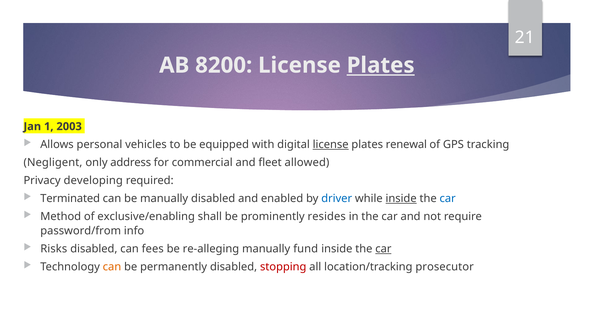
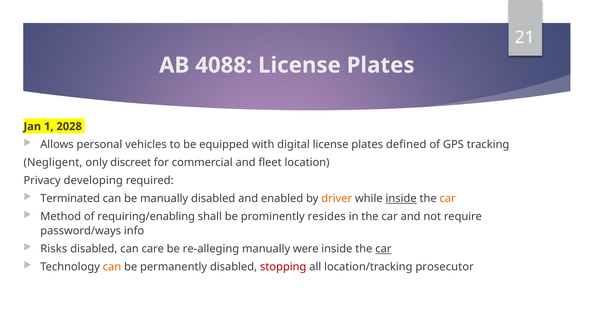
8200: 8200 -> 4088
Plates at (381, 65) underline: present -> none
2003: 2003 -> 2028
license at (331, 145) underline: present -> none
renewal: renewal -> defined
address: address -> discreet
allowed: allowed -> location
driver colour: blue -> orange
car at (448, 199) colour: blue -> orange
exclusive/enabling: exclusive/enabling -> requiring/enabling
password/from: password/from -> password/ways
fees: fees -> care
fund: fund -> were
